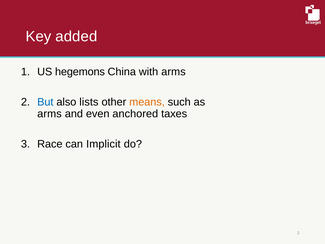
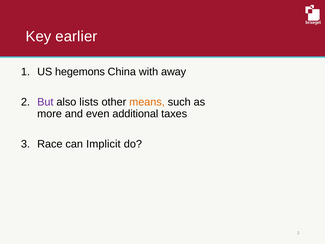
added: added -> earlier
with arms: arms -> away
But colour: blue -> purple
arms at (49, 114): arms -> more
anchored: anchored -> additional
